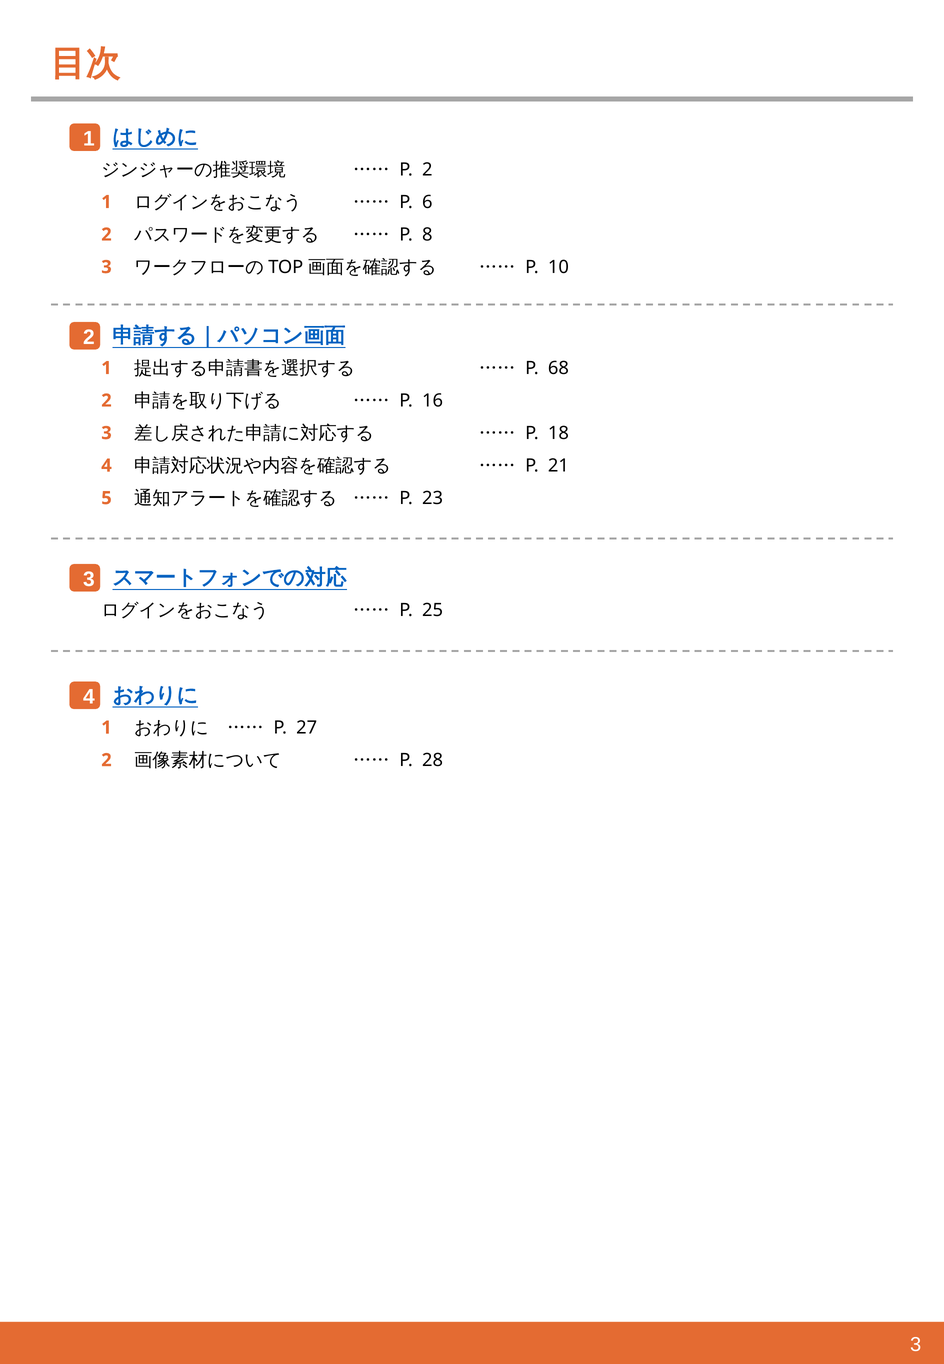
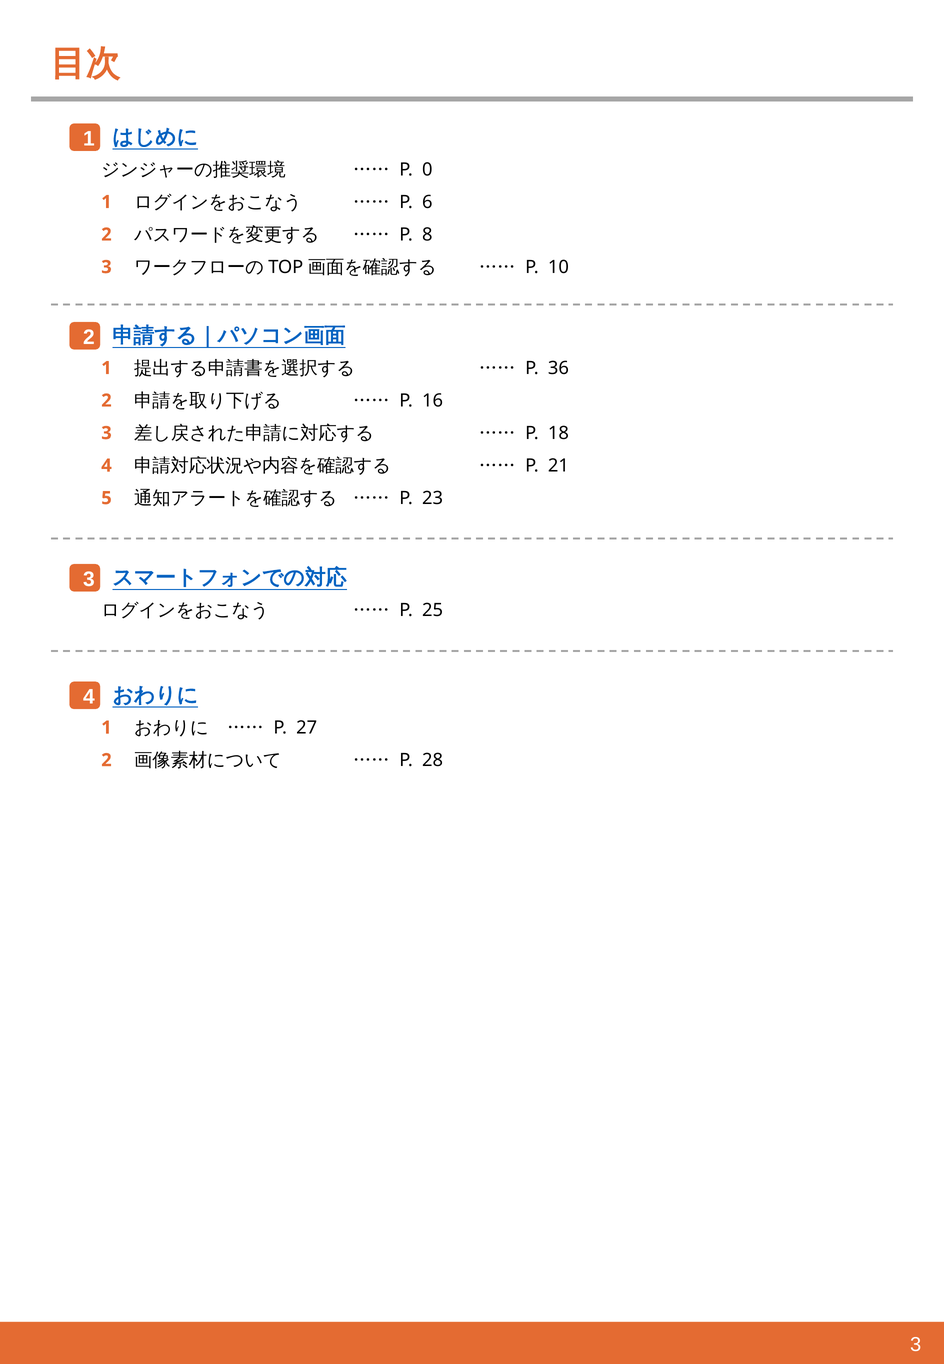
P 2: 2 -> 0
68: 68 -> 36
